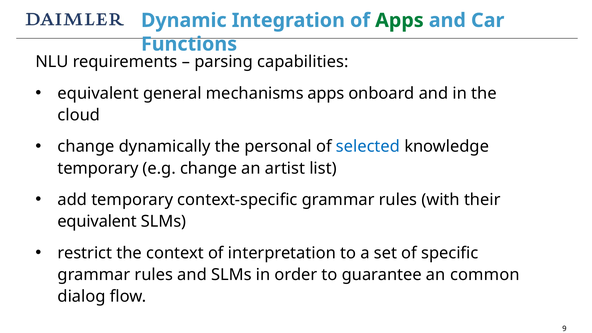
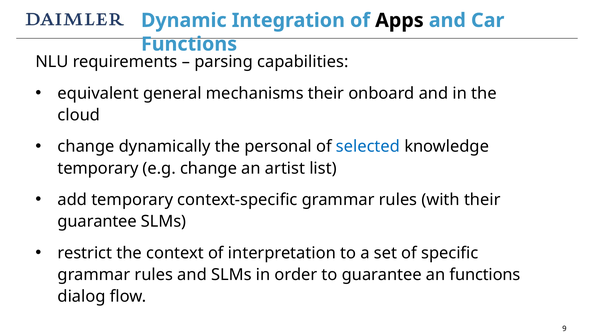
Apps at (399, 20) colour: green -> black
mechanisms apps: apps -> their
equivalent at (97, 222): equivalent -> guarantee
an common: common -> functions
